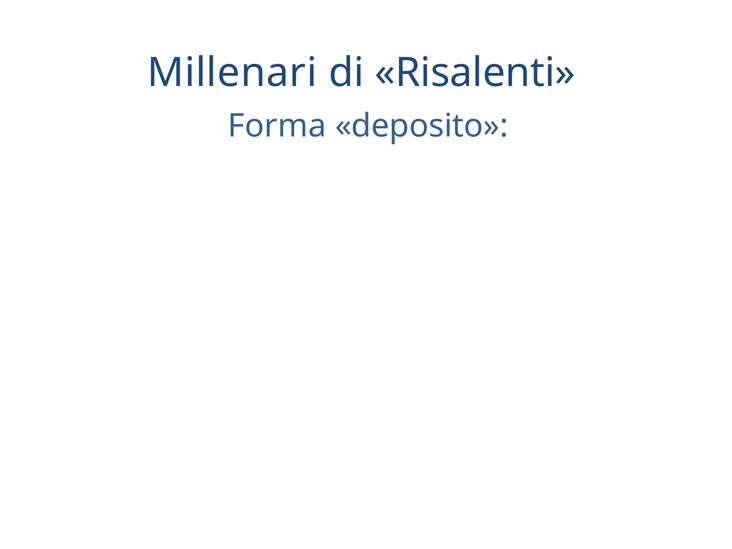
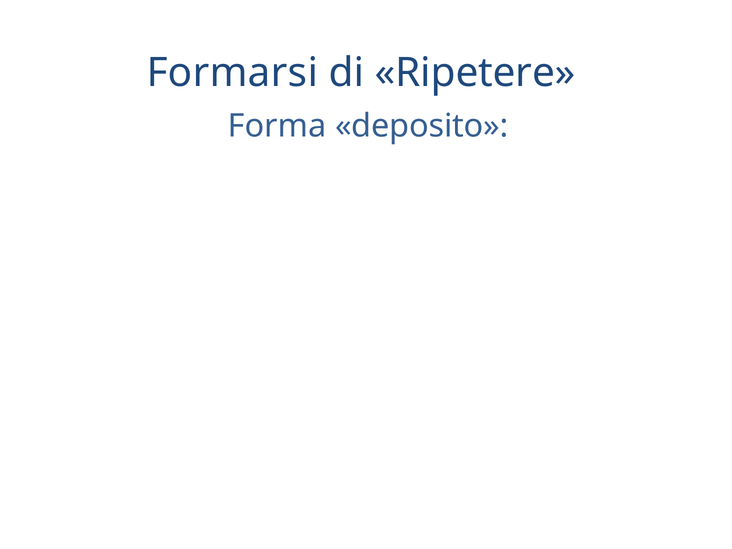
Millenari: Millenari -> Formarsi
Risalenti: Risalenti -> Ripetere
